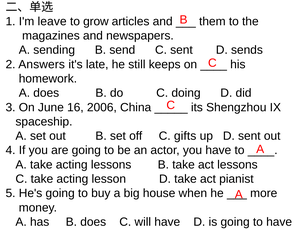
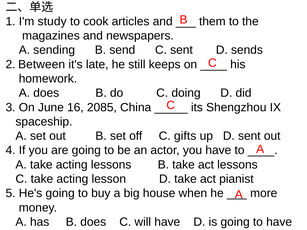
leave: leave -> study
grow: grow -> cook
Answers: Answers -> Between
2006: 2006 -> 2085
